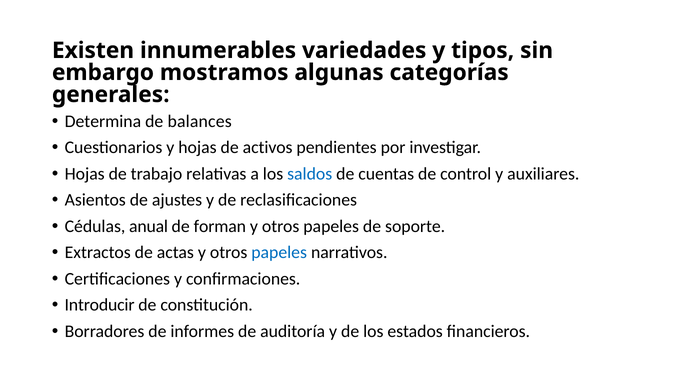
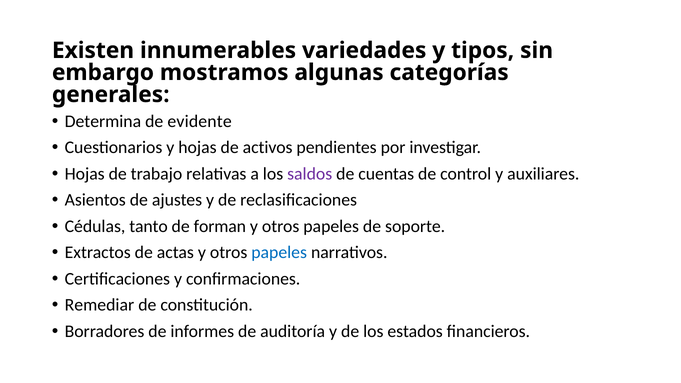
balances: balances -> evidente
saldos colour: blue -> purple
anual: anual -> tanto
Introducir: Introducir -> Remediar
